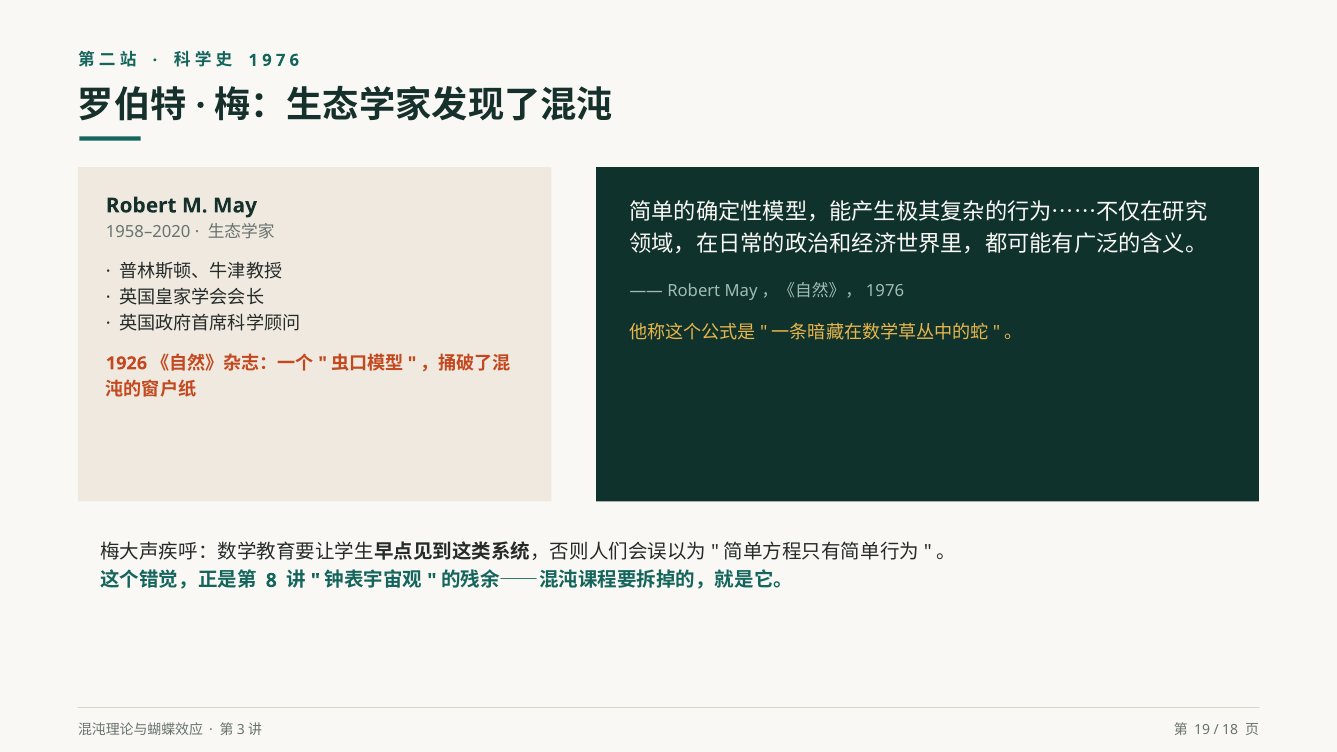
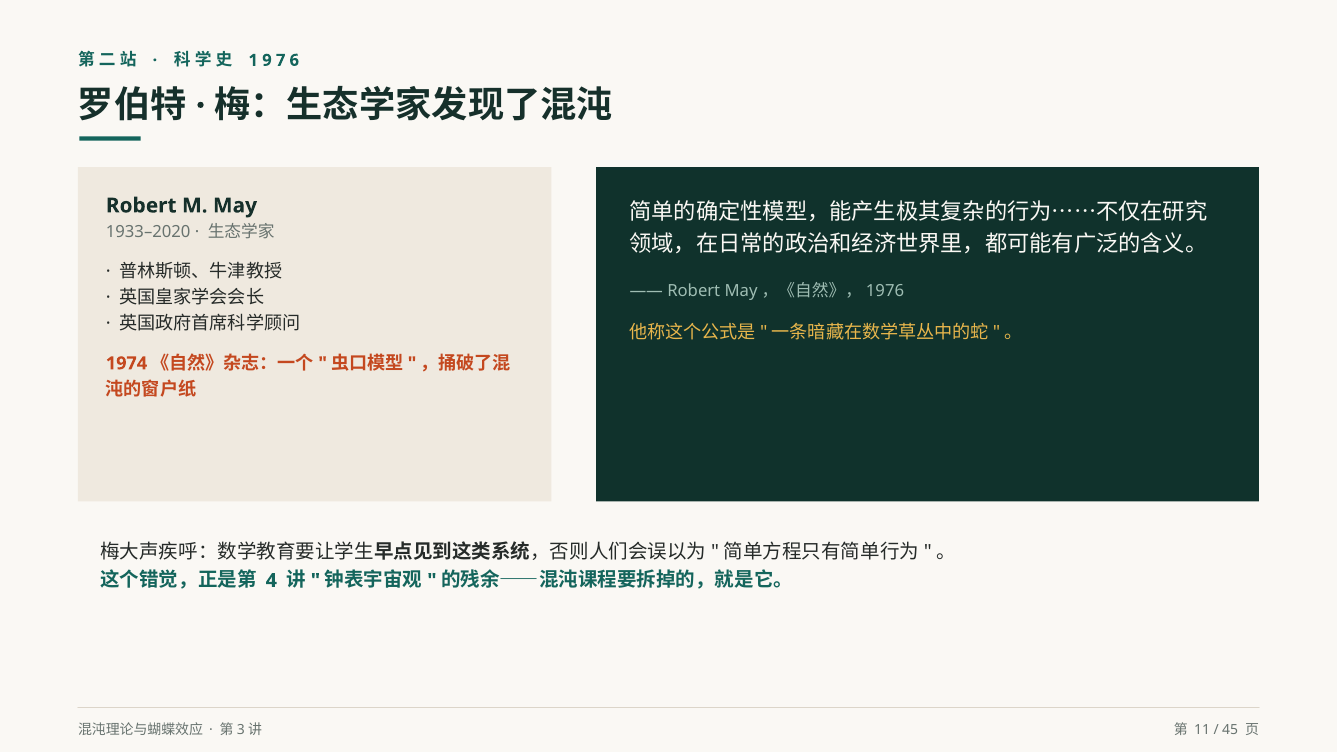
1958–2020: 1958–2020 -> 1933–2020
1926: 1926 -> 1974
8: 8 -> 4
19: 19 -> 11
18: 18 -> 45
